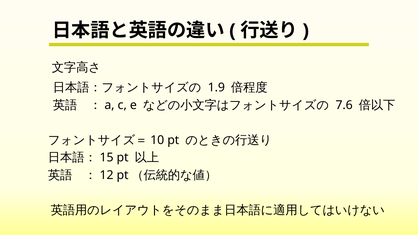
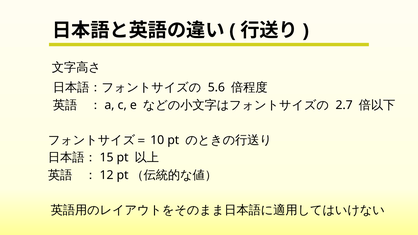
1.9: 1.9 -> 5.6
7.6: 7.6 -> 2.7
